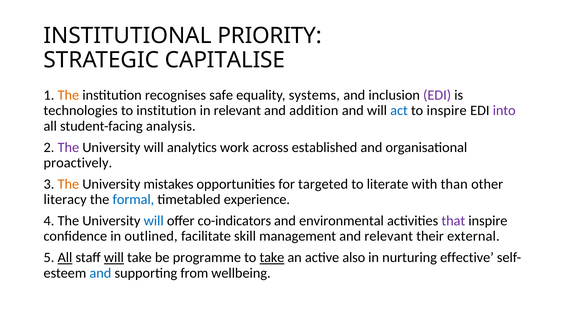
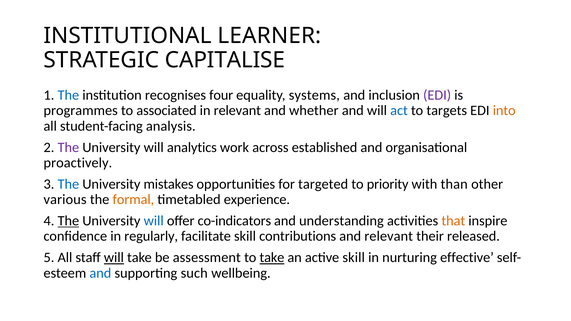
PRIORITY: PRIORITY -> LEARNER
The at (68, 95) colour: orange -> blue
safe: safe -> four
technologies: technologies -> programmes
to institution: institution -> associated
addition: addition -> whether
to inspire: inspire -> targets
into colour: purple -> orange
The at (68, 184) colour: orange -> blue
literate: literate -> priority
literacy: literacy -> various
formal colour: blue -> orange
The at (68, 221) underline: none -> present
environmental: environmental -> understanding
that colour: purple -> orange
outlined: outlined -> regularly
management: management -> contributions
external: external -> released
All at (65, 258) underline: present -> none
programme: programme -> assessment
active also: also -> skill
from: from -> such
